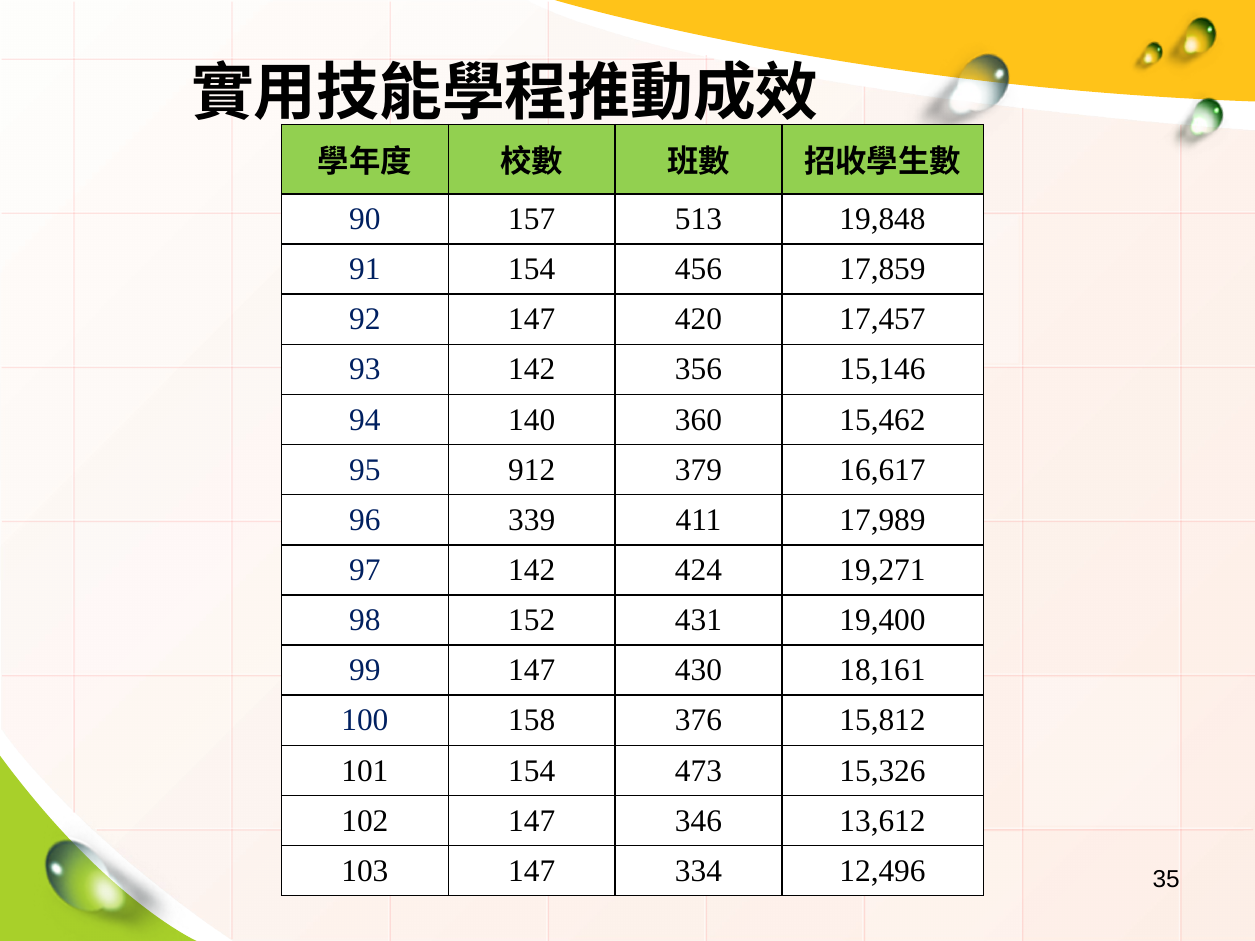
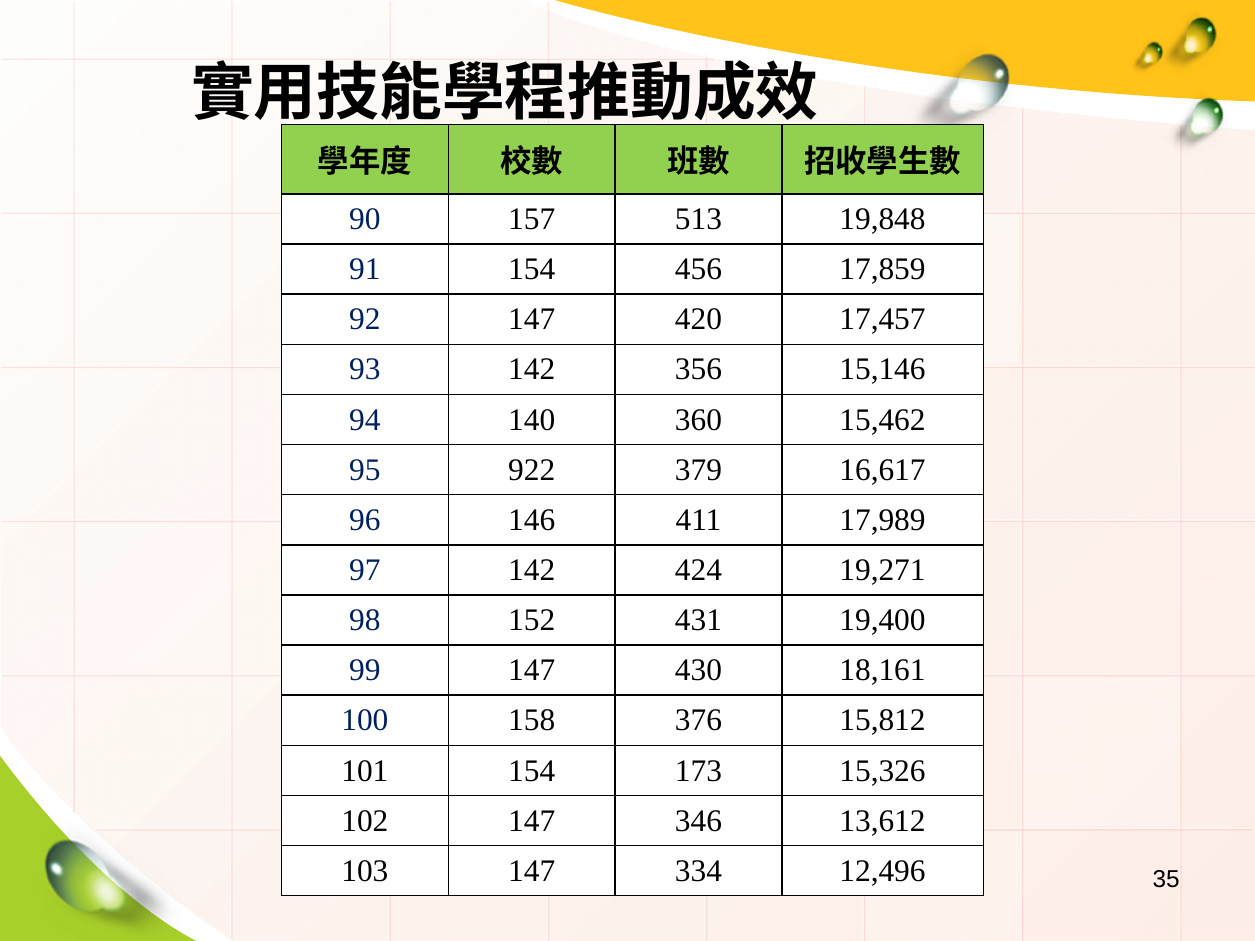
912: 912 -> 922
339: 339 -> 146
473: 473 -> 173
